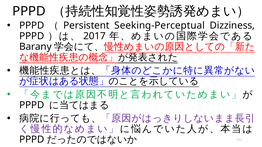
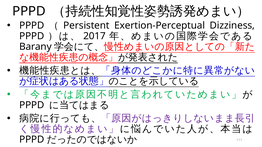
Seeking-Perceptual: Seeking-Perceptual -> Exertion-Perceptual
